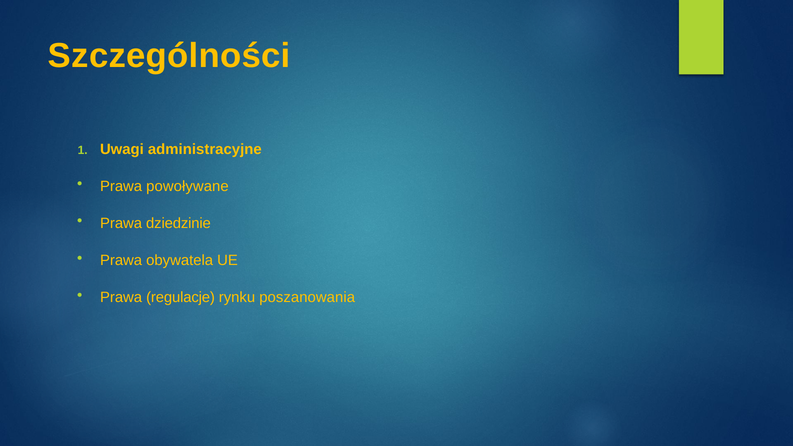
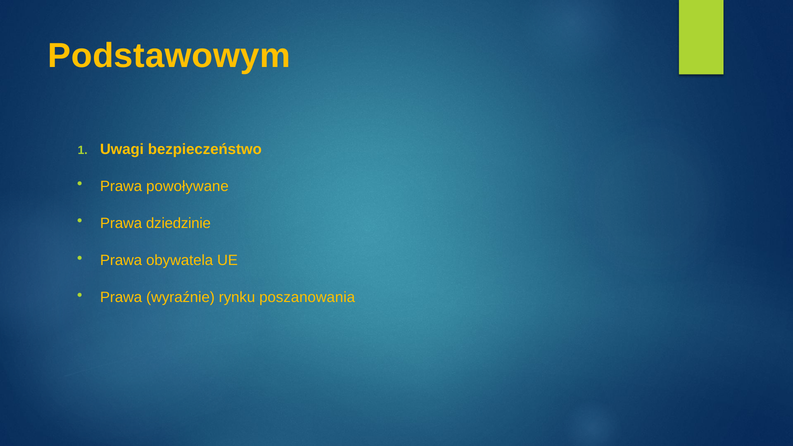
Szczególności: Szczególności -> Podstawowym
administracyjne: administracyjne -> bezpieczeństwo
regulacje: regulacje -> wyraźnie
